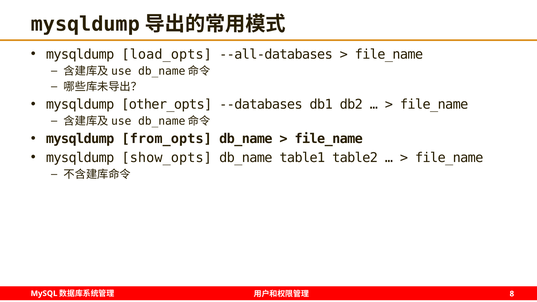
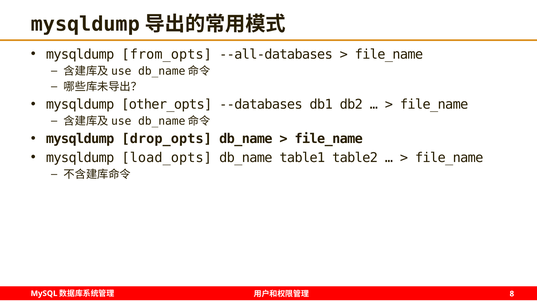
load_opts: load_opts -> from_opts
from_opts: from_opts -> drop_opts
show_opts: show_opts -> load_opts
